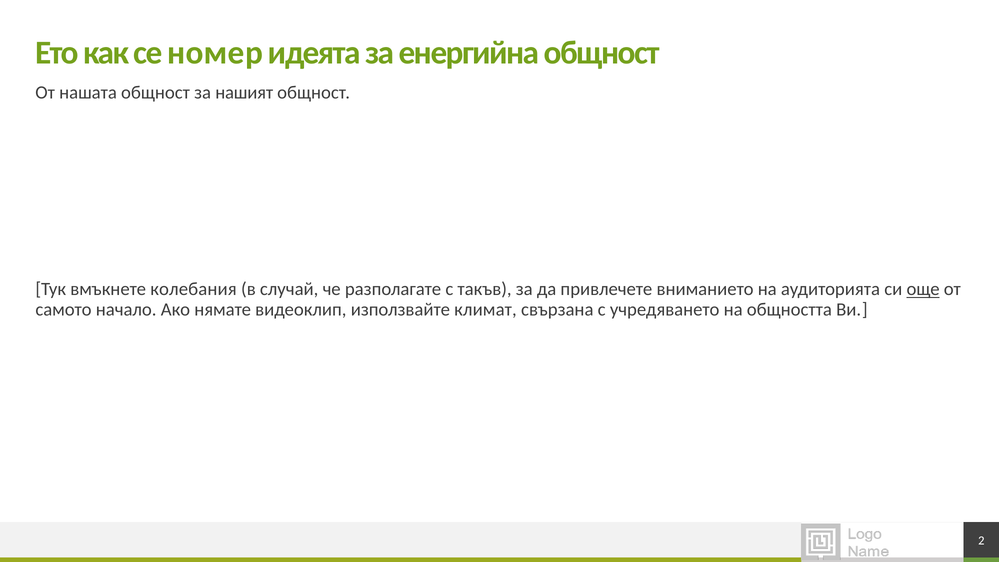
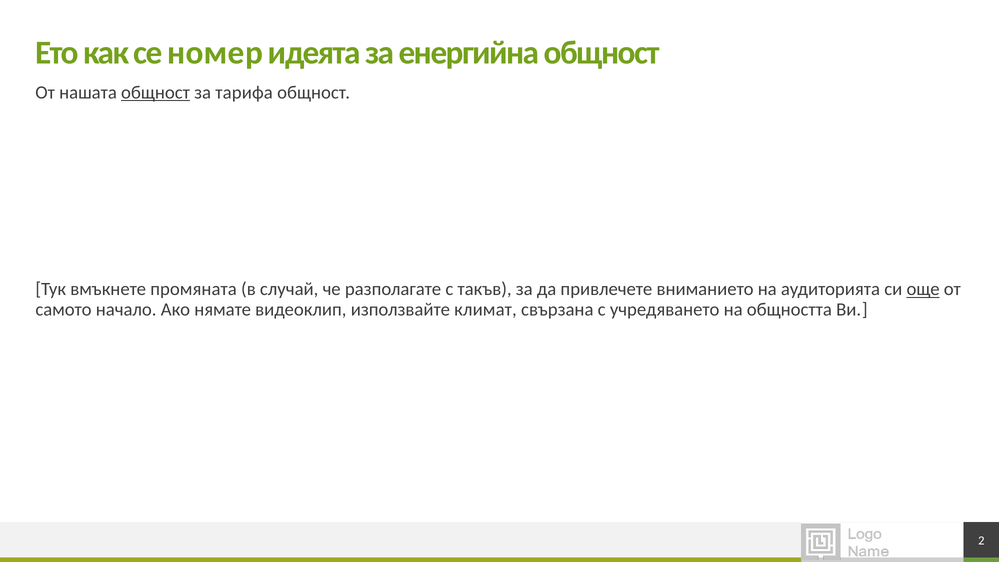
общност at (155, 93) underline: none -> present
нашият: нашият -> тарифа
колебания: колебания -> промяната
